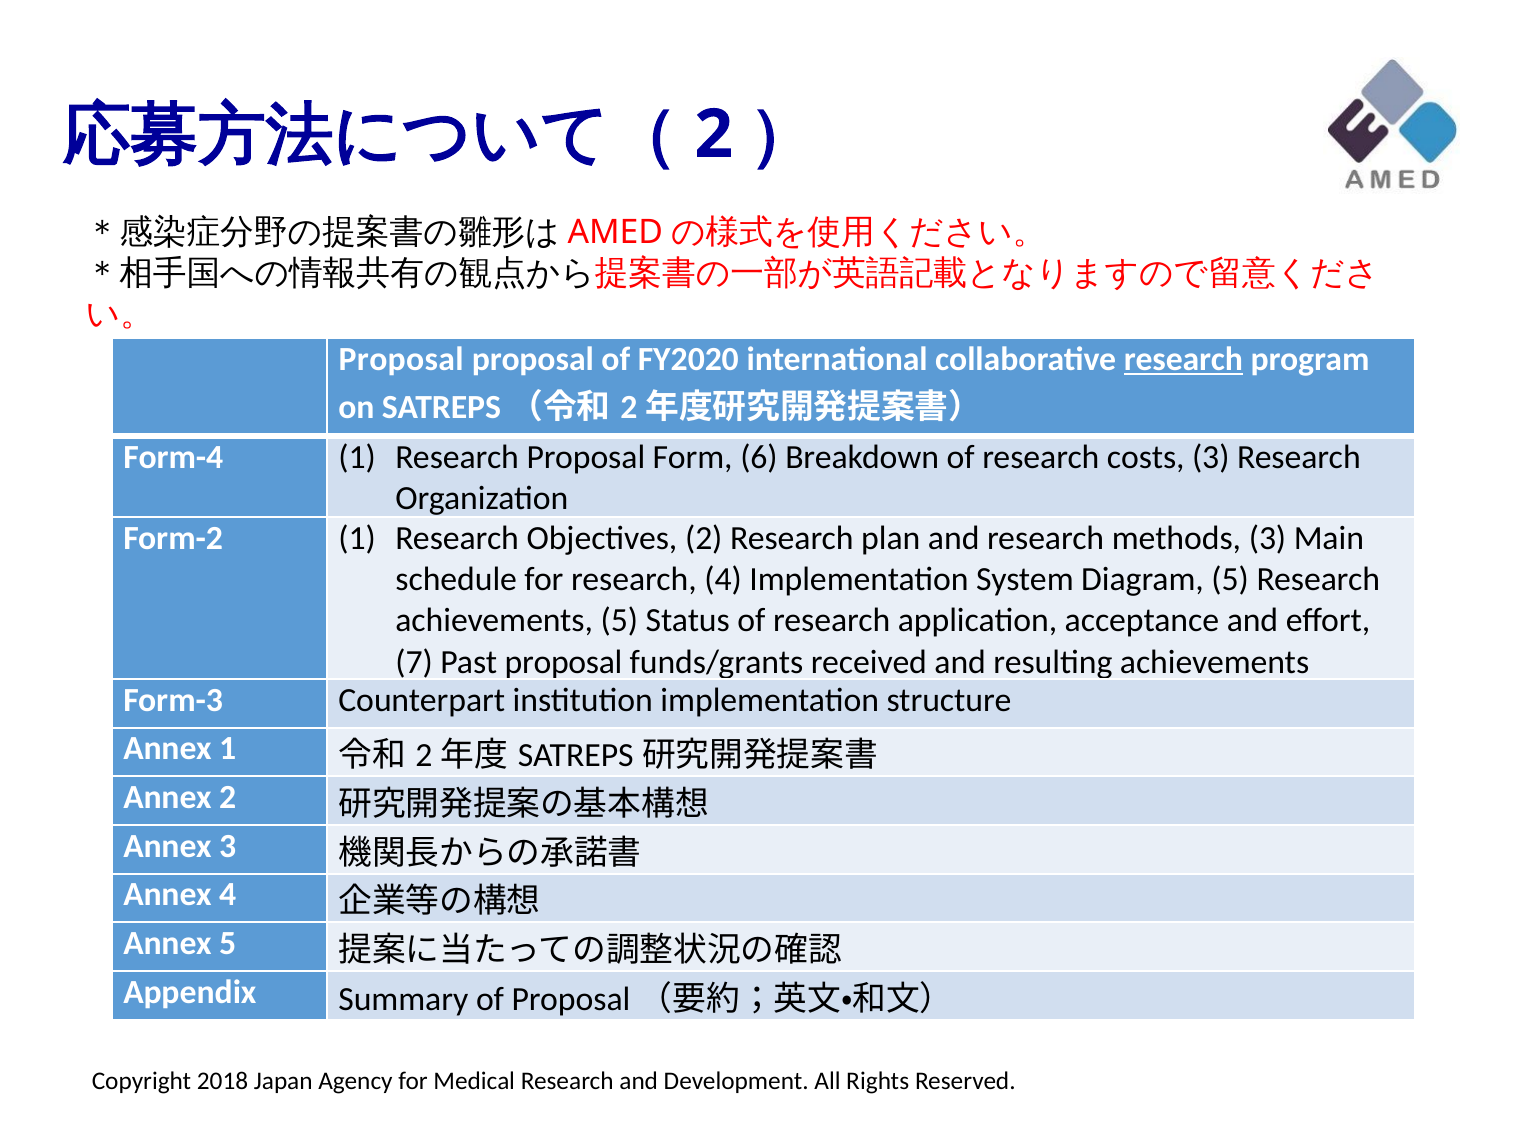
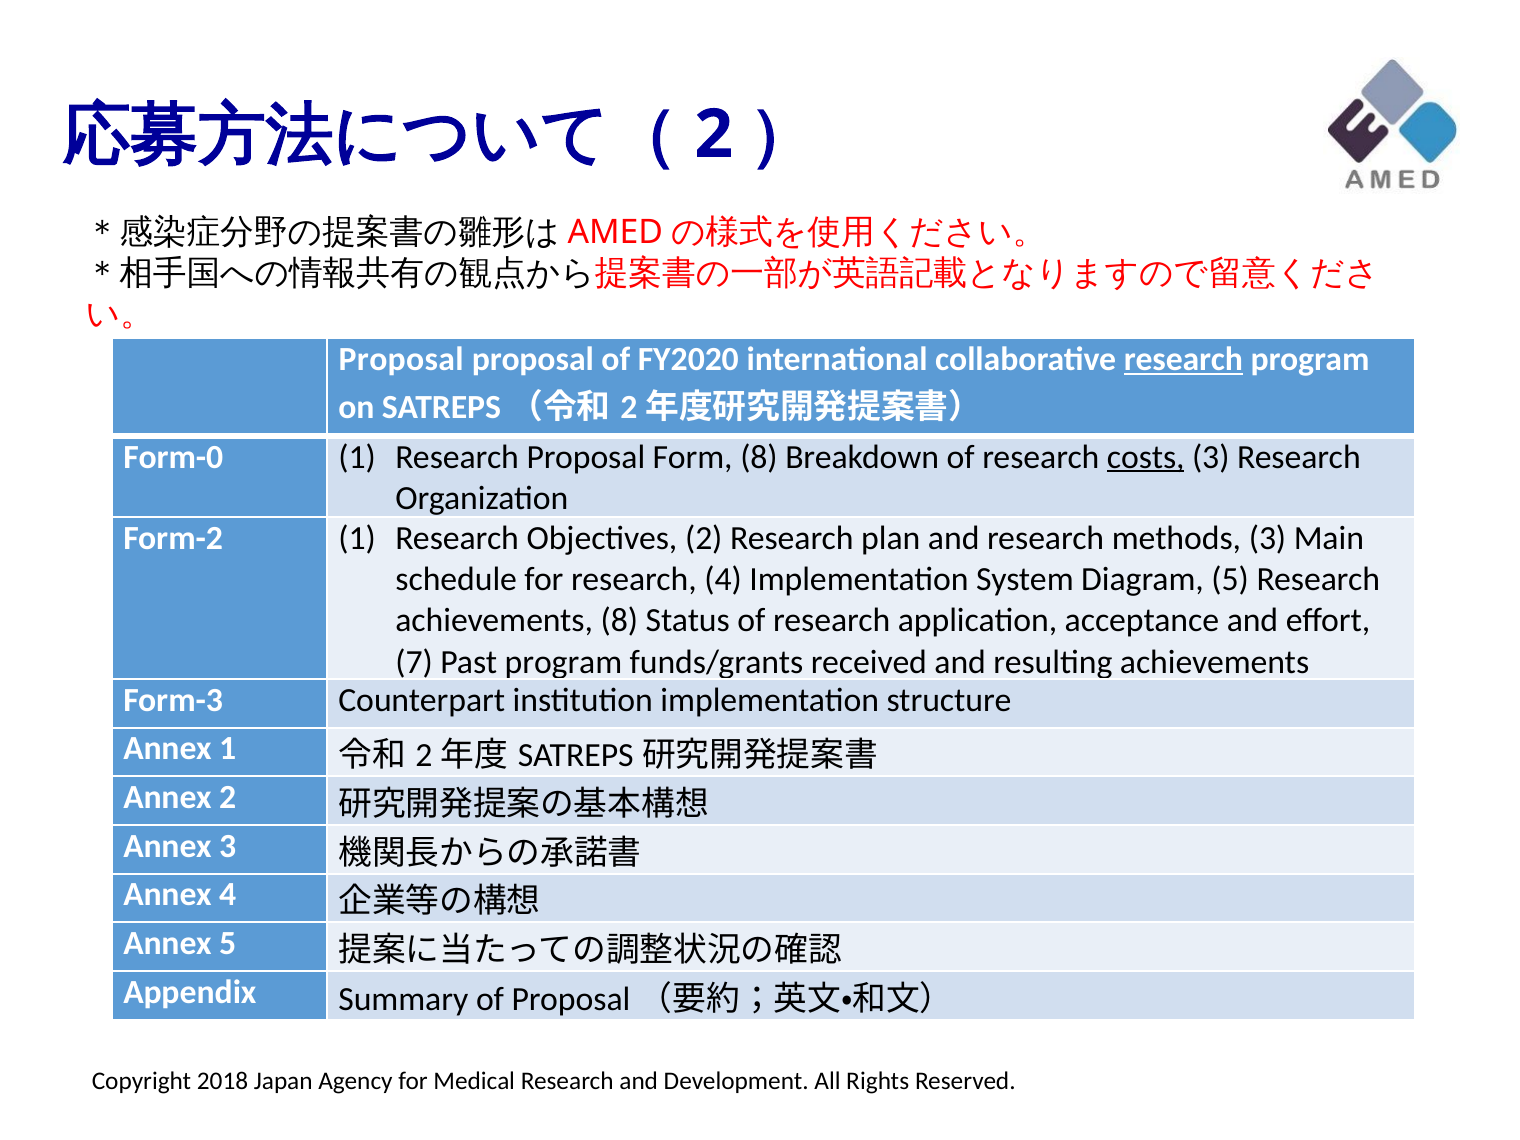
Form-4: Form-4 -> Form-0
Form 6: 6 -> 8
costs underline: none -> present
achievements 5: 5 -> 8
Past proposal: proposal -> program
